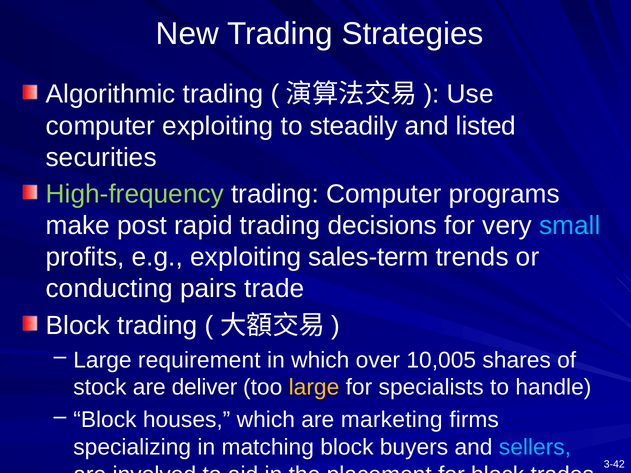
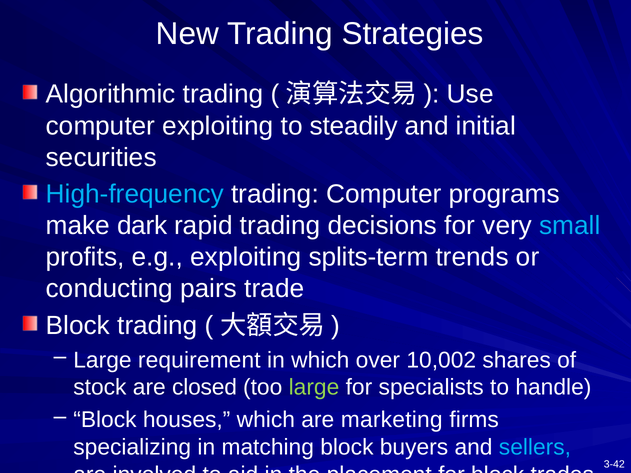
listed: listed -> initial
High-frequency colour: light green -> light blue
post: post -> dark
sales-term: sales-term -> splits-term
10,005: 10,005 -> 10,002
deliver: deliver -> closed
large at (314, 388) colour: yellow -> light green
